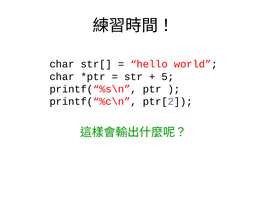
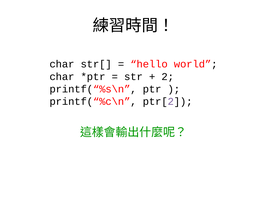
5: 5 -> 2
